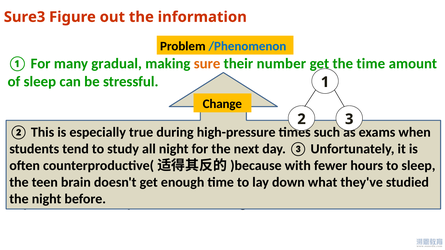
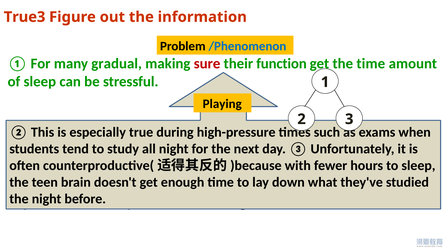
Sure3: Sure3 -> True3
sure colour: orange -> red
number: number -> function
Change: Change -> Playing
